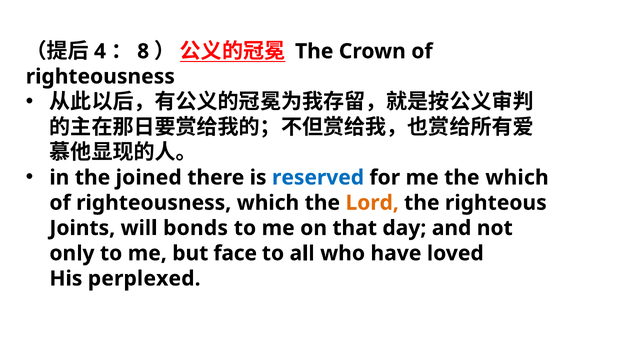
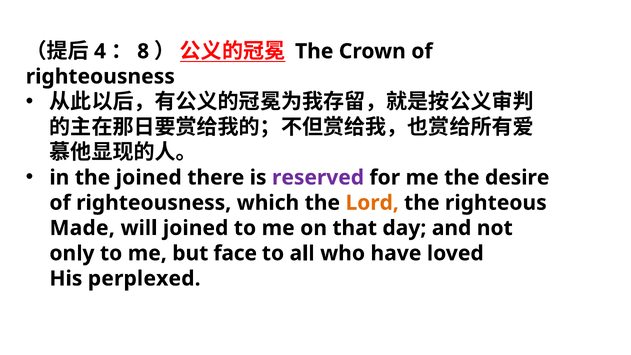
reserved colour: blue -> purple
the which: which -> desire
Joints: Joints -> Made
will bonds: bonds -> joined
